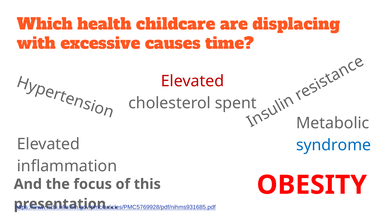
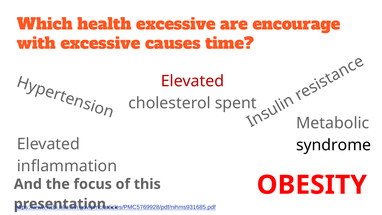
health childcare: childcare -> excessive
displacing: displacing -> encourage
syndrome colour: blue -> black
